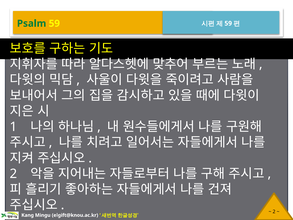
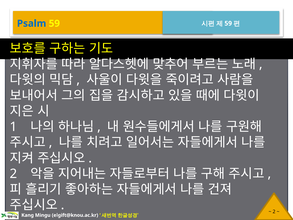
Psalm colour: green -> blue
